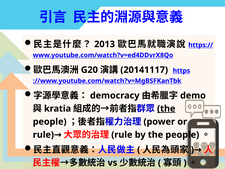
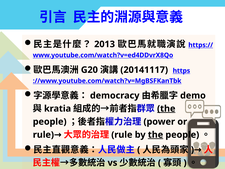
the at (156, 135) underline: none -> present
